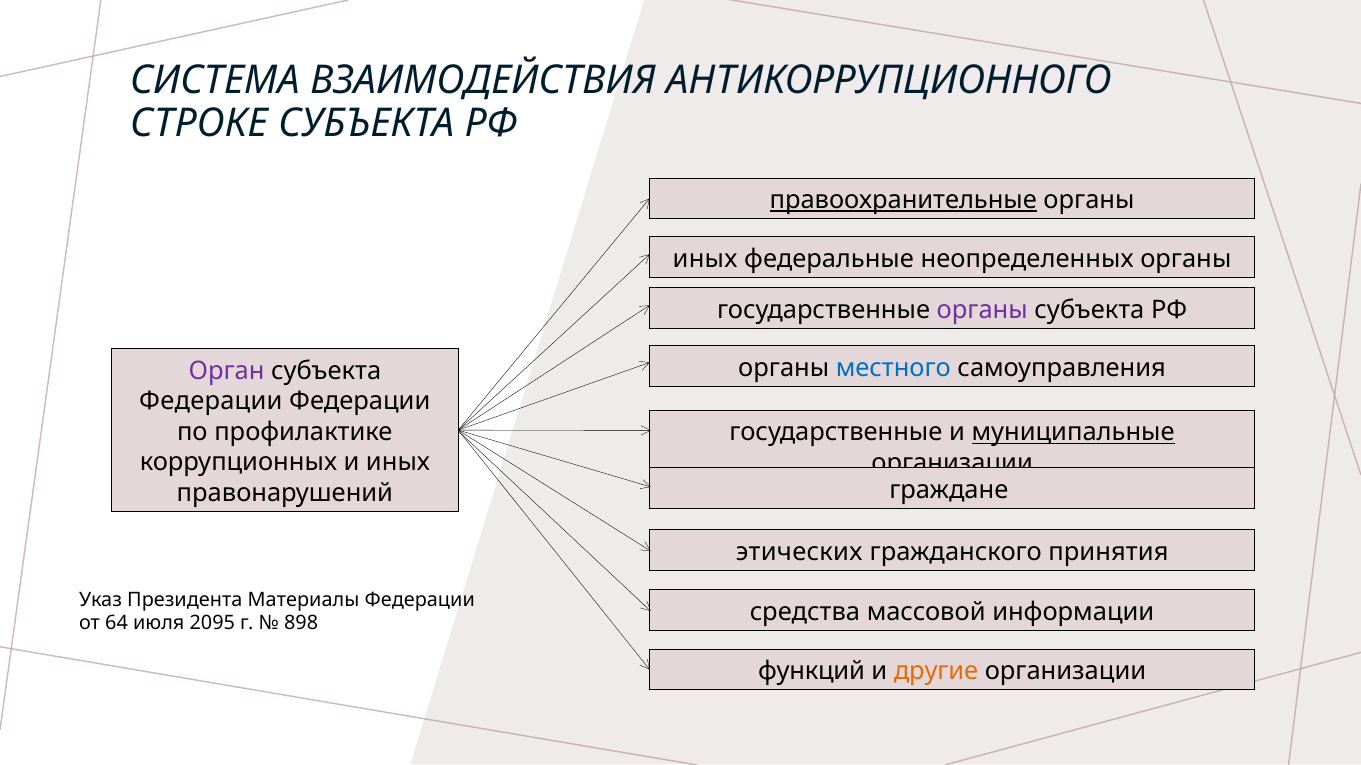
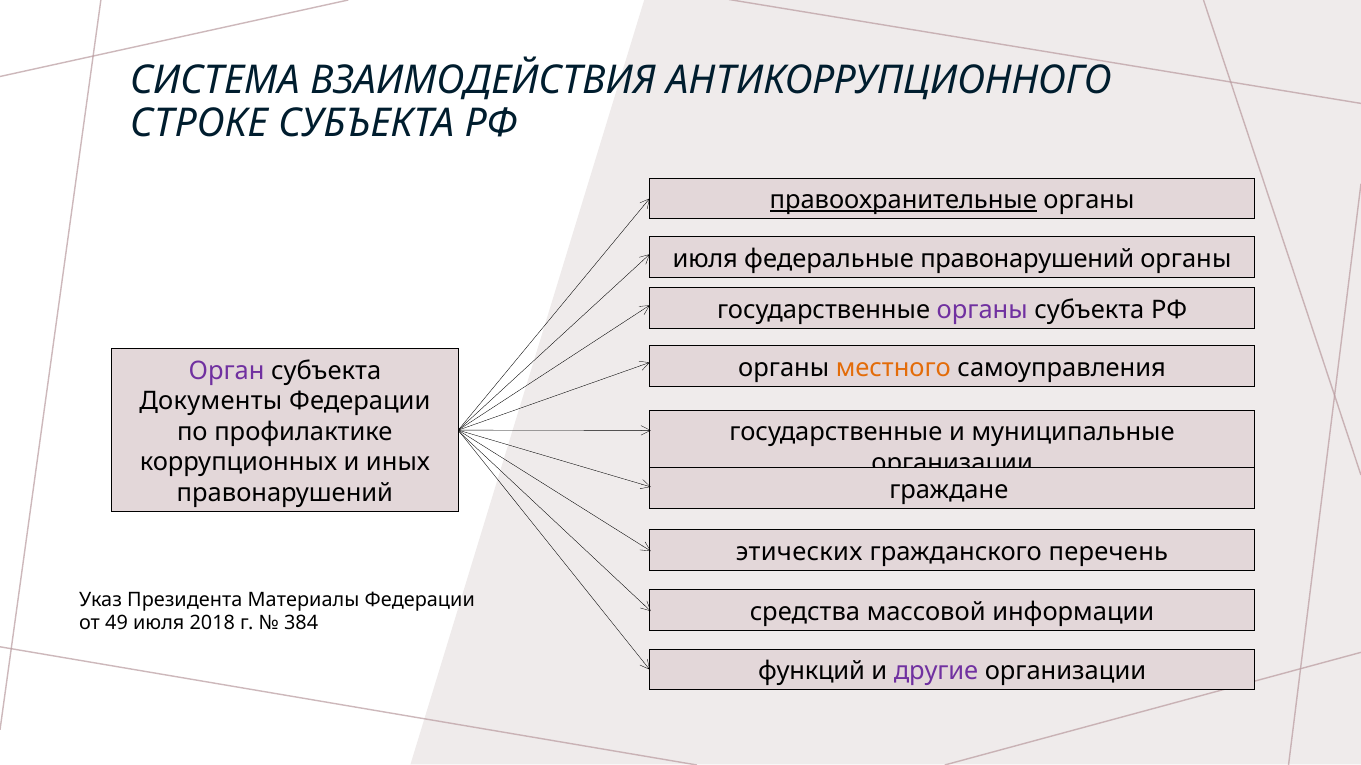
иных at (705, 259): иных -> июля
федеральные неопределенных: неопределенных -> правонарушений
местного colour: blue -> orange
Федерации at (211, 402): Федерации -> Документы
муниципальные underline: present -> none
принятия: принятия -> перечень
64: 64 -> 49
2095: 2095 -> 2018
898: 898 -> 384
другие colour: orange -> purple
